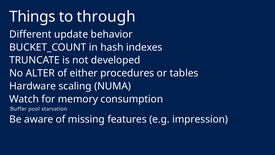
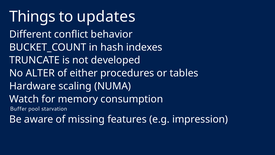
through: through -> updates
update: update -> conflict
